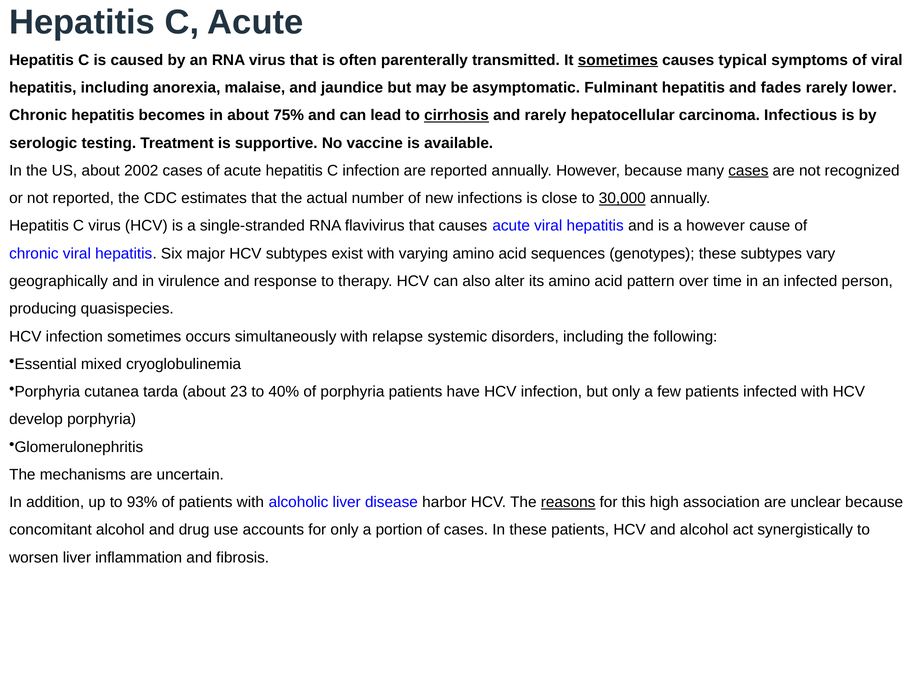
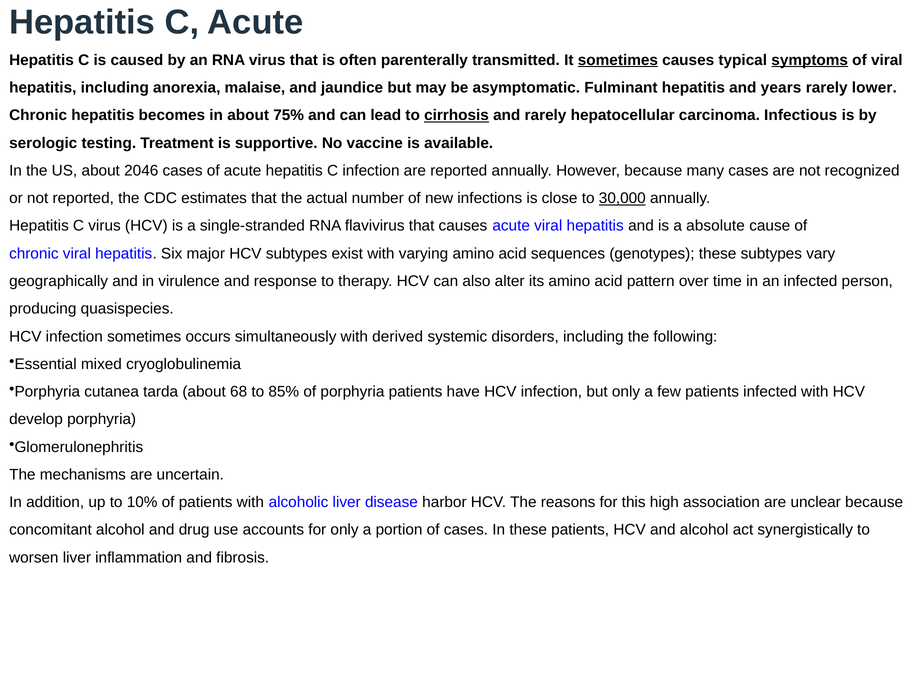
symptoms underline: none -> present
fades: fades -> years
2002: 2002 -> 2046
cases at (748, 171) underline: present -> none
a however: however -> absolute
relapse: relapse -> derived
23: 23 -> 68
40%: 40% -> 85%
93%: 93% -> 10%
reasons underline: present -> none
